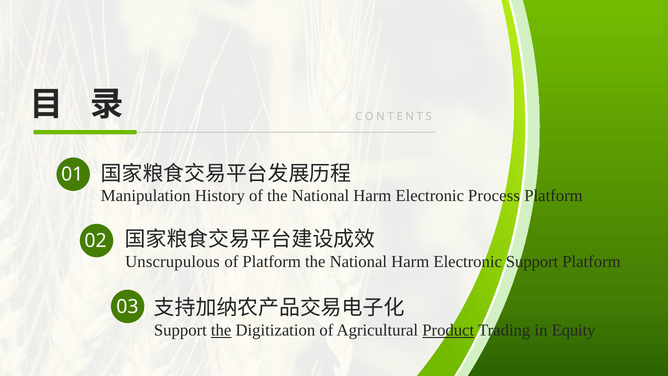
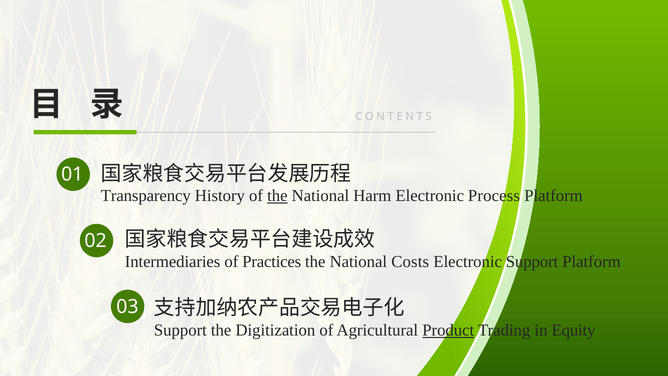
Manipulation: Manipulation -> Transparency
the at (277, 196) underline: none -> present
Unscrupulous: Unscrupulous -> Intermediaries
of Platform: Platform -> Practices
Harm at (410, 262): Harm -> Costs
the at (221, 330) underline: present -> none
